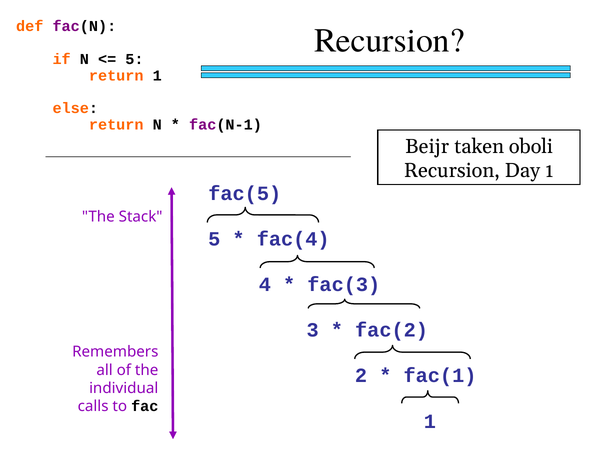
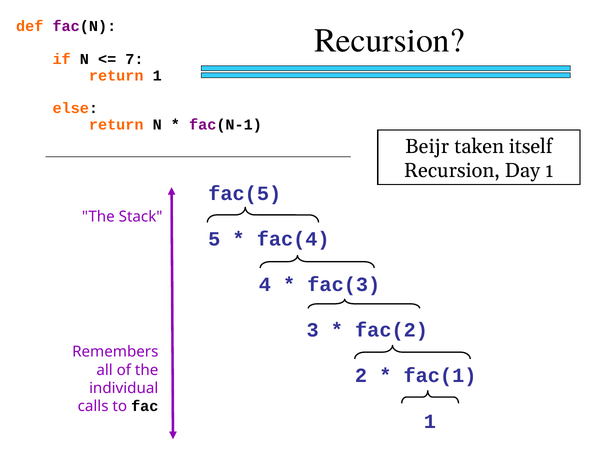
5 at (134, 59): 5 -> 7
oboli: oboli -> itself
